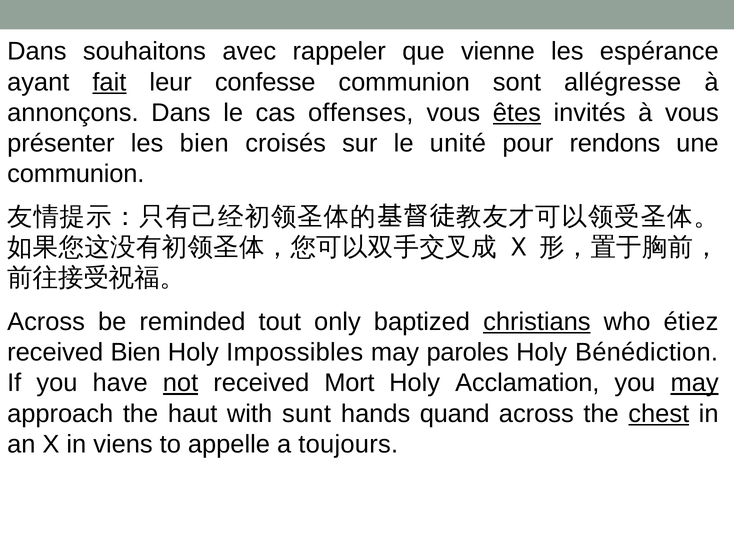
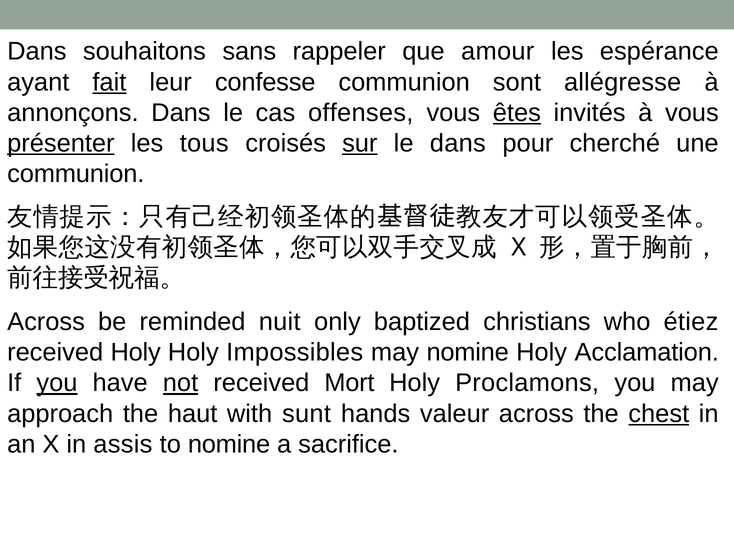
avec: avec -> sans
vienne: vienne -> amour
présenter underline: none -> present
les bien: bien -> tous
sur underline: none -> present
le unité: unité -> dans
rendons: rendons -> cherché
tout: tout -> nuit
christians underline: present -> none
received Bien: Bien -> Holy
may paroles: paroles -> nomine
Bénédiction: Bénédiction -> Acclamation
you at (57, 383) underline: none -> present
Acclamation: Acclamation -> Proclamons
may at (695, 383) underline: present -> none
quand: quand -> valeur
viens: viens -> assis
to appelle: appelle -> nomine
toujours: toujours -> sacrifice
